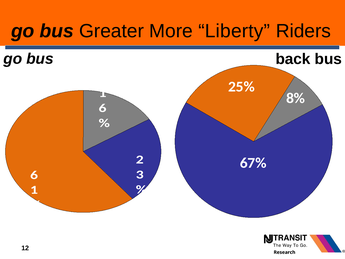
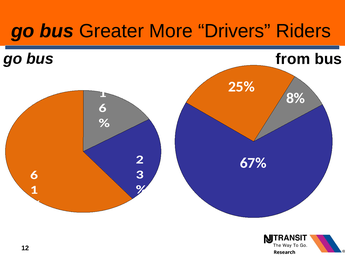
Liberty: Liberty -> Drivers
back: back -> from
